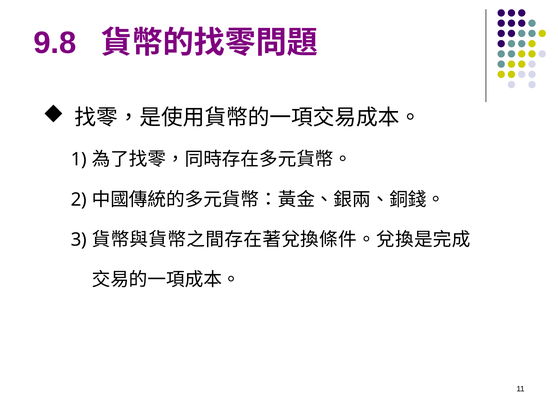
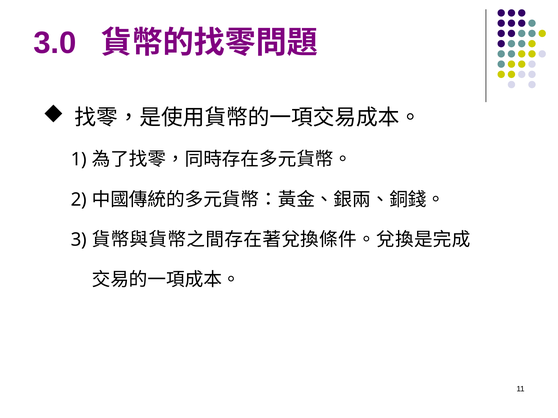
9.8: 9.8 -> 3.0
